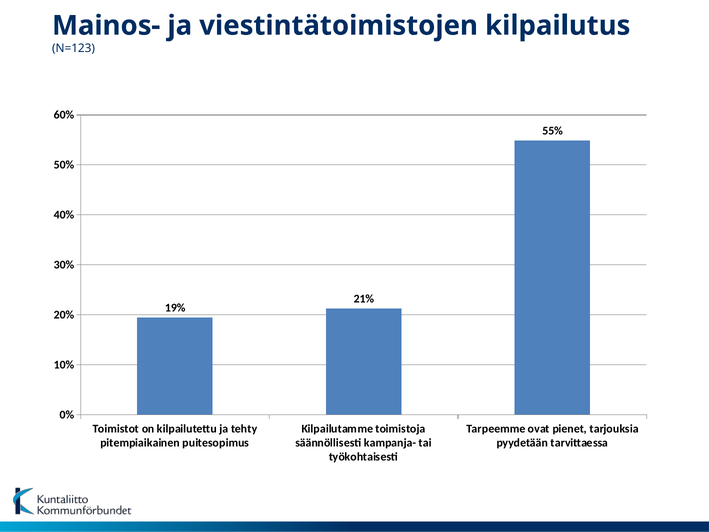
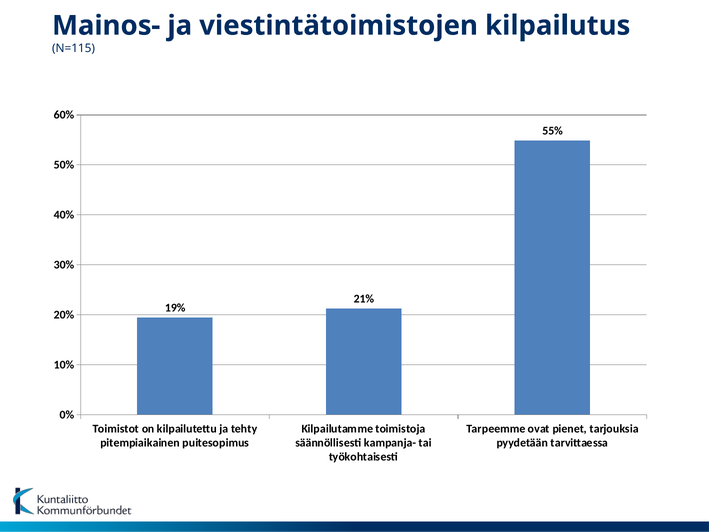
N=123: N=123 -> N=115
